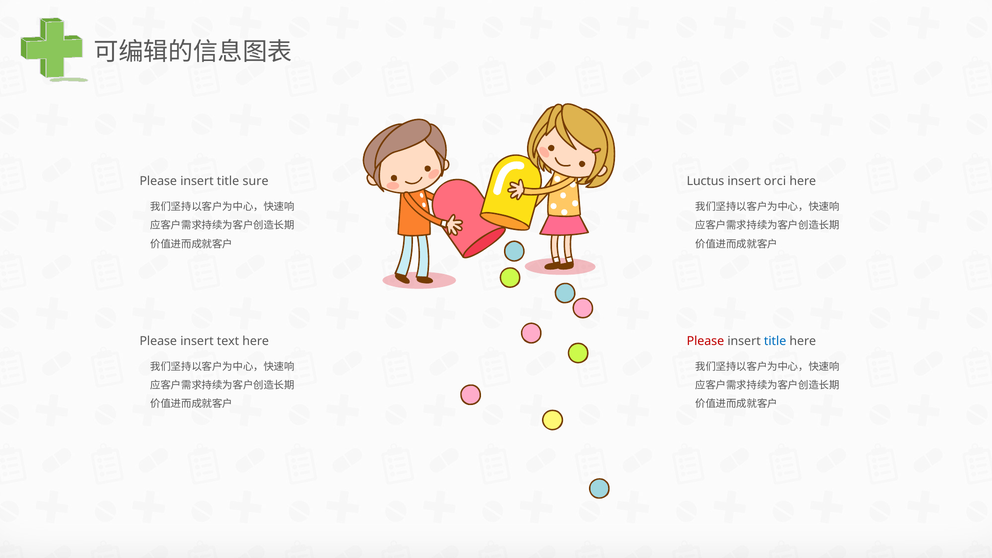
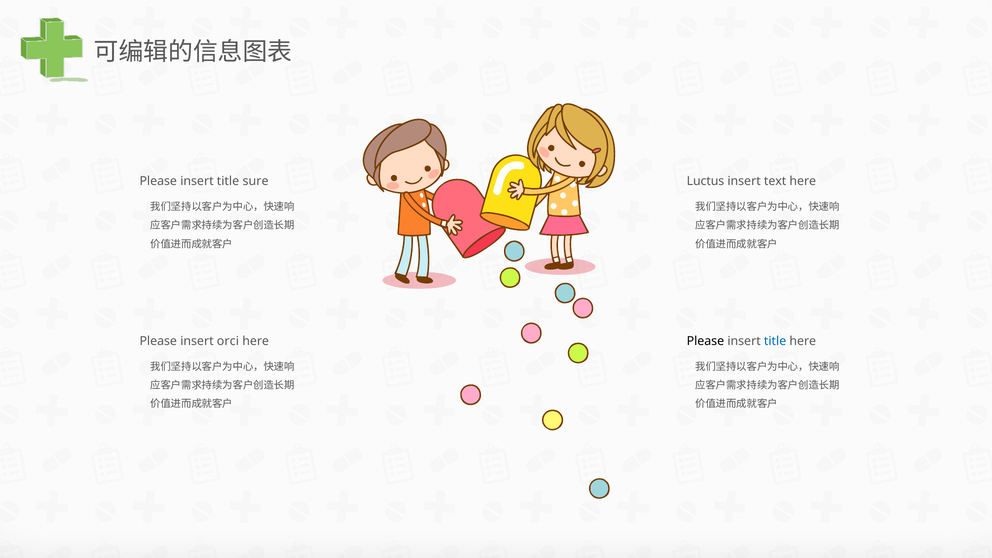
orci: orci -> text
text: text -> orci
Please at (705, 341) colour: red -> black
